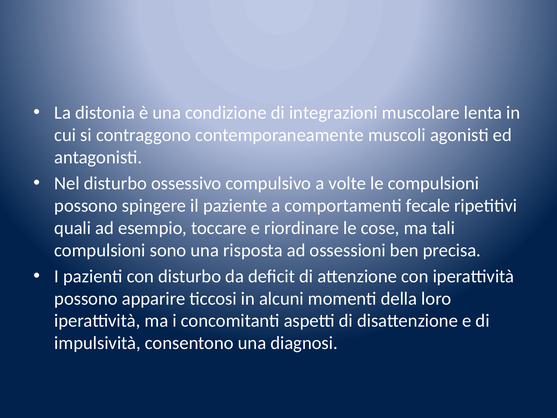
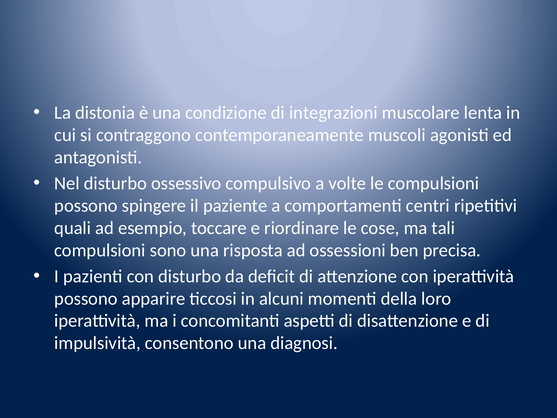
fecale: fecale -> centri
